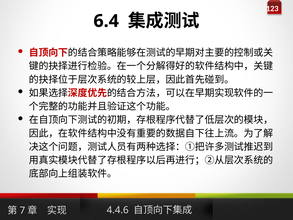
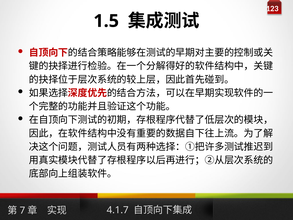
6.4: 6.4 -> 1.5
4.4.6: 4.4.6 -> 4.1.7
